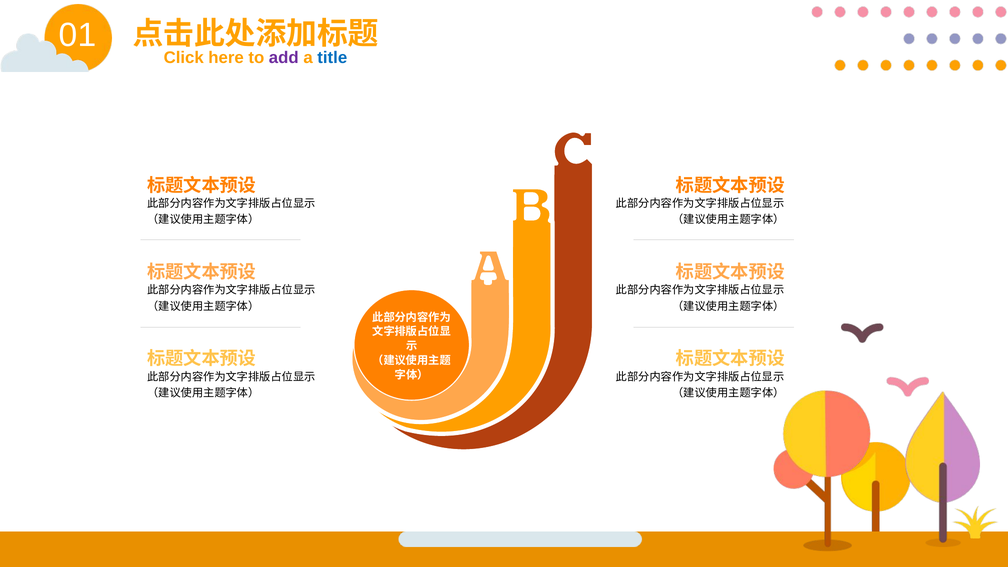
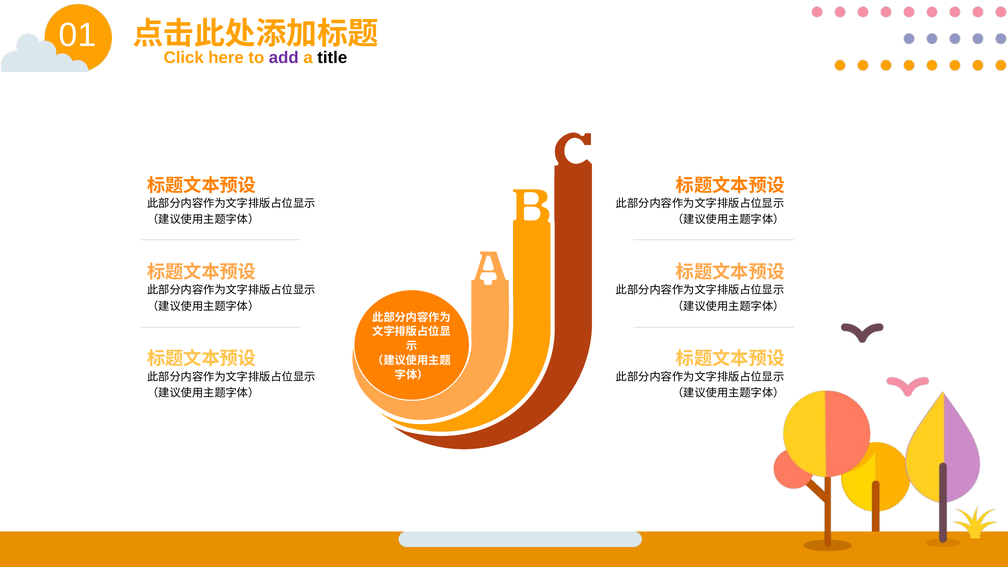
title colour: blue -> black
